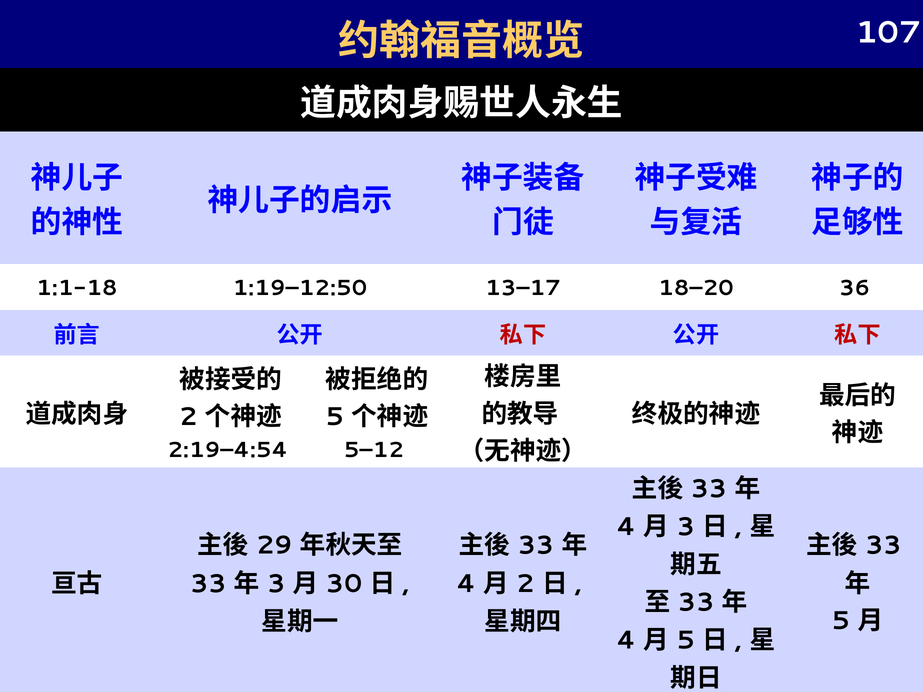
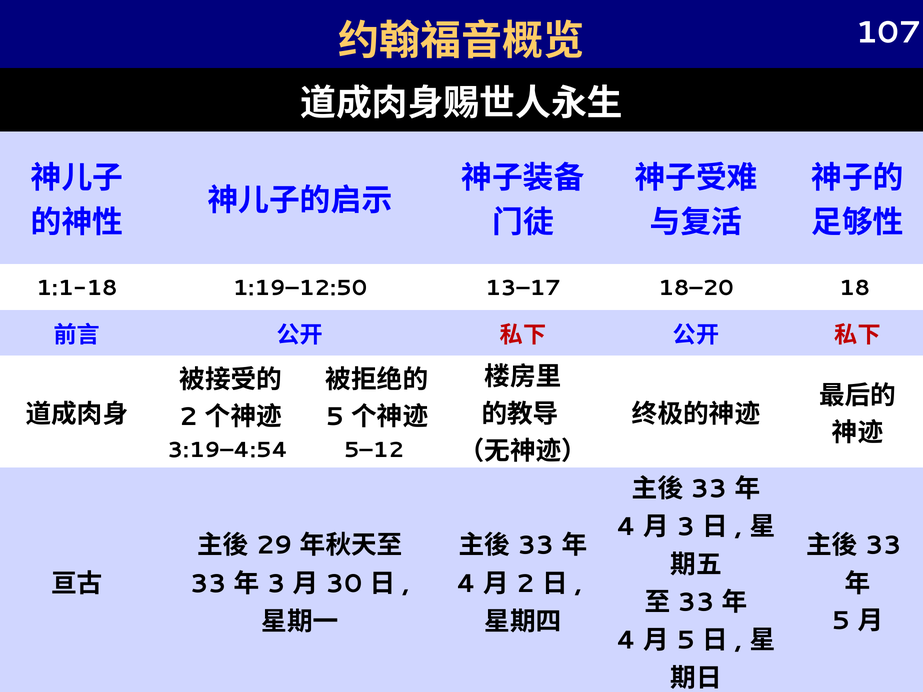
36: 36 -> 18
2:19–4:54: 2:19–4:54 -> 3:19–4:54
